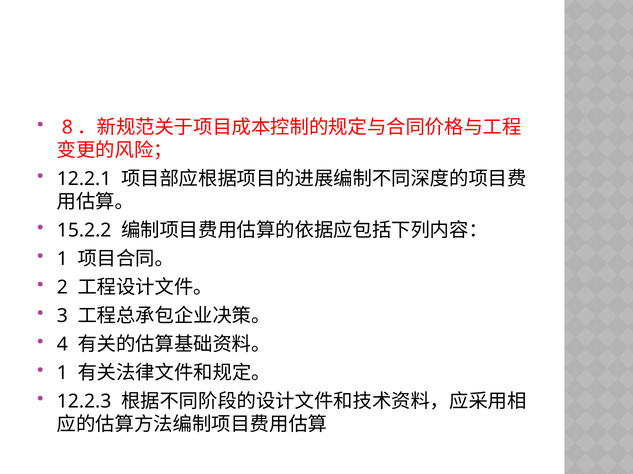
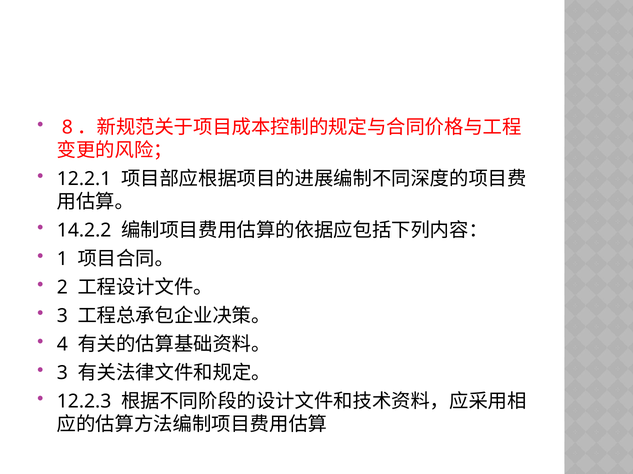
15.2.2: 15.2.2 -> 14.2.2
1 at (62, 373): 1 -> 3
